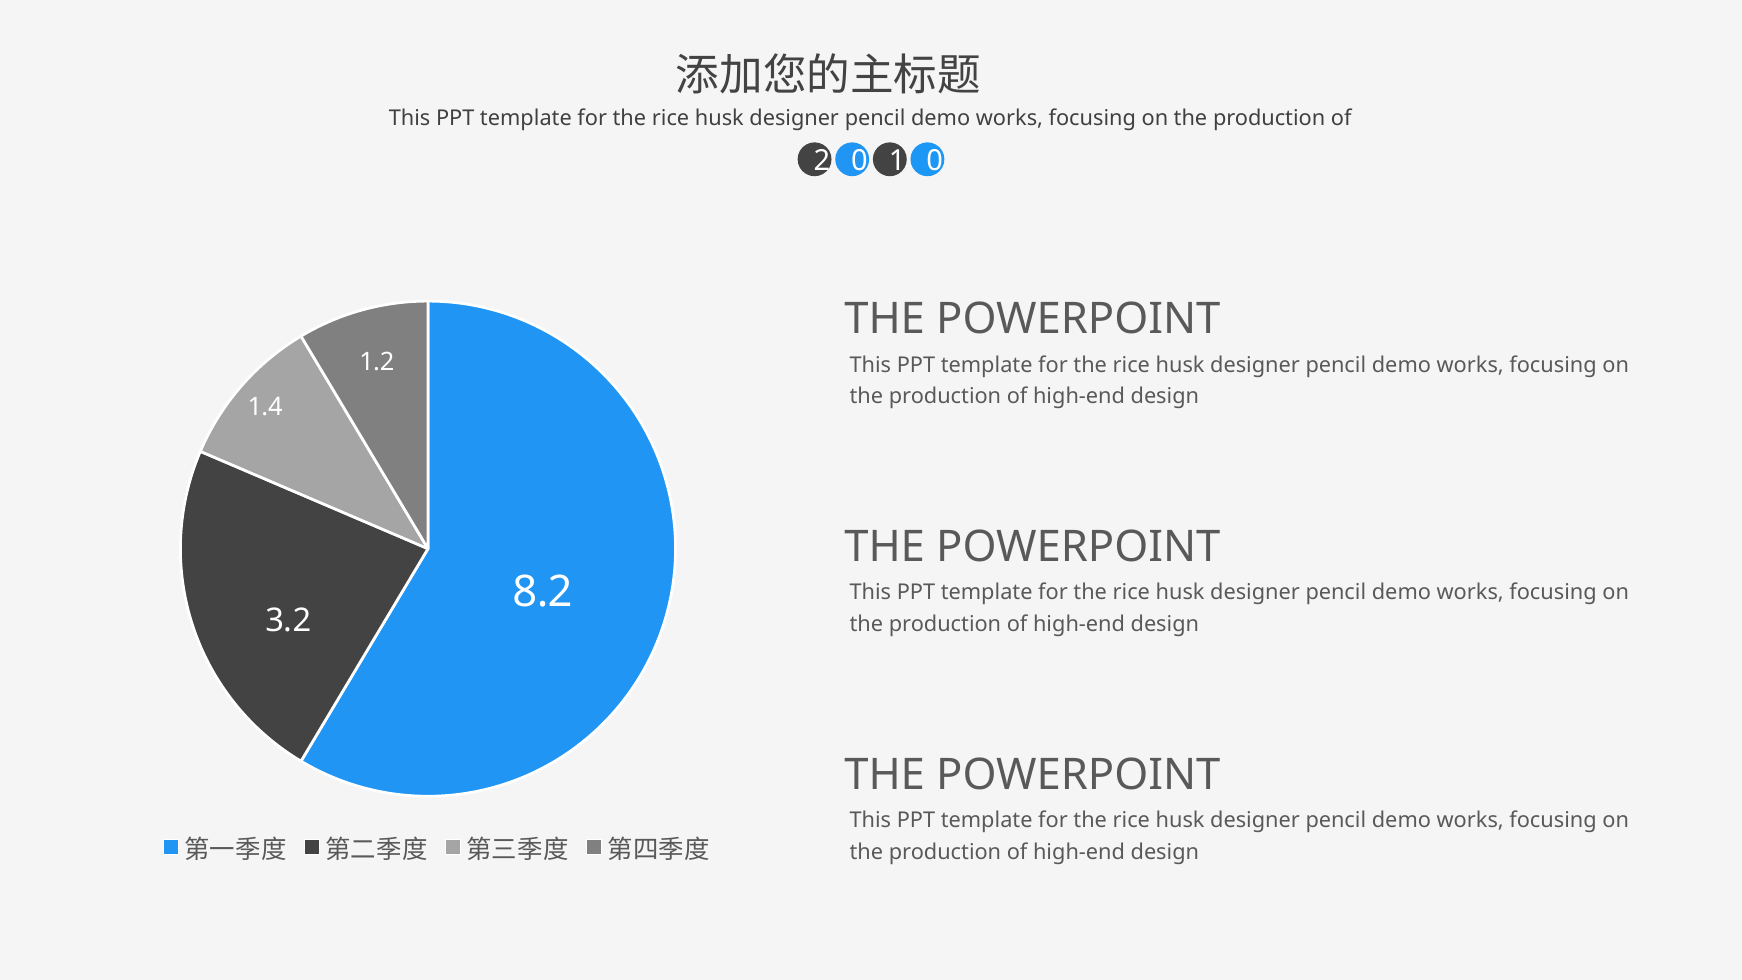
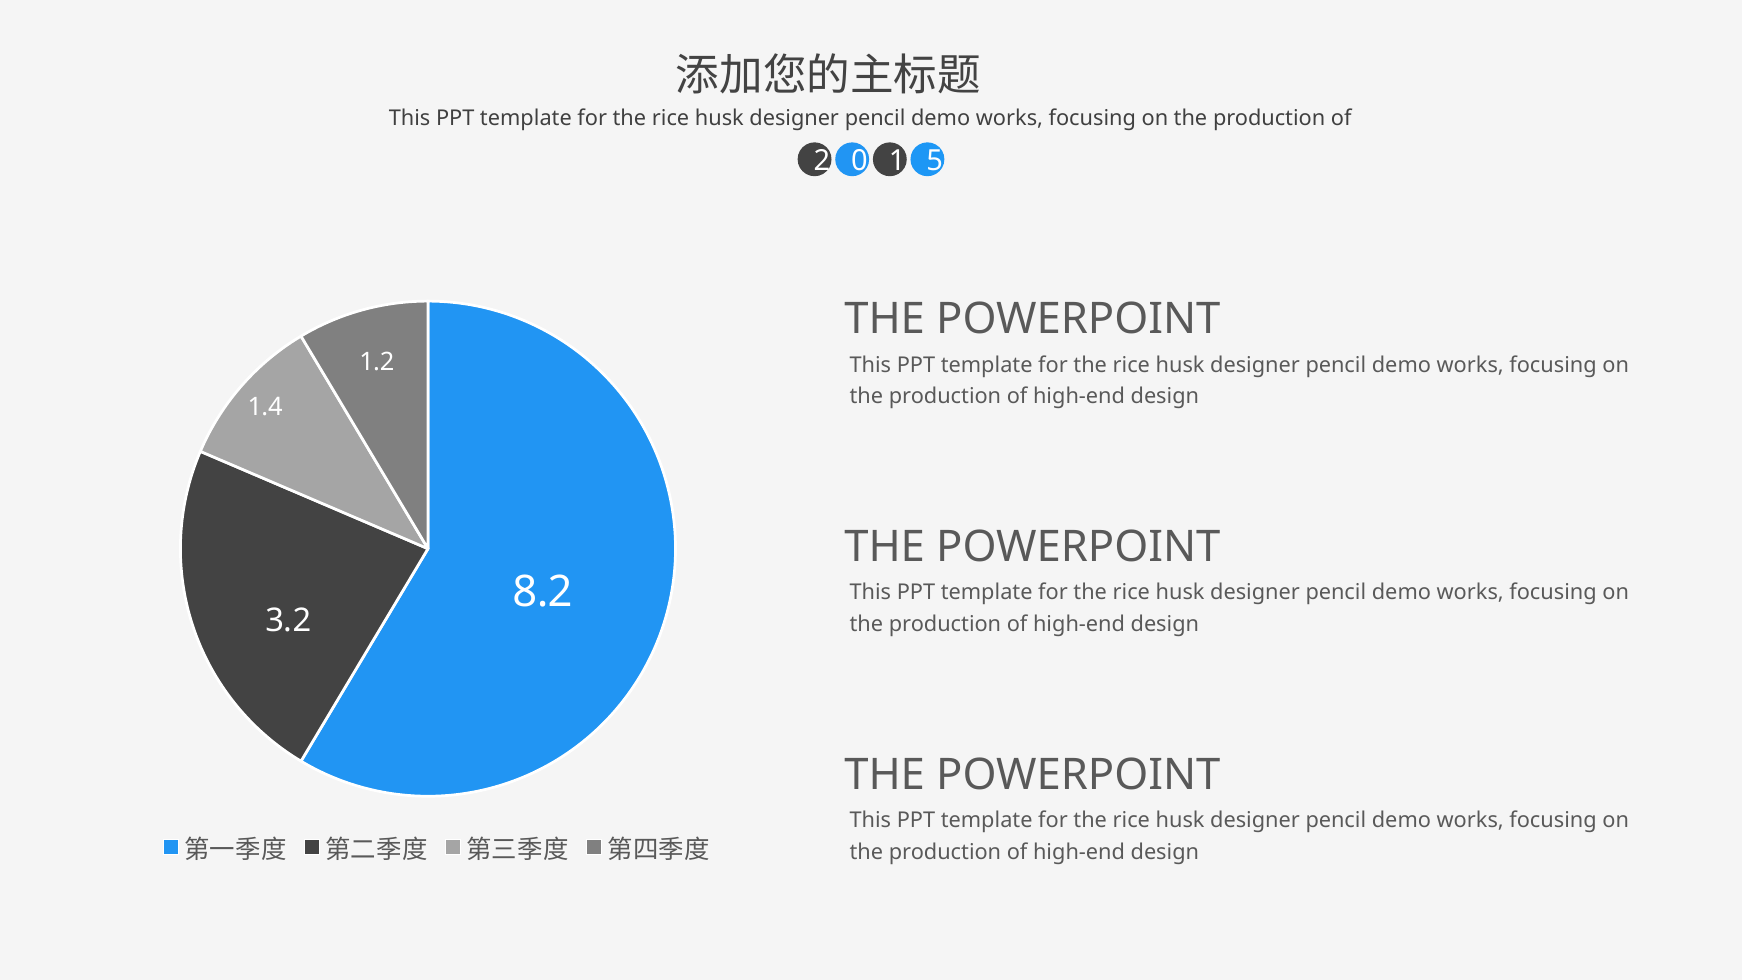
1 0: 0 -> 5
